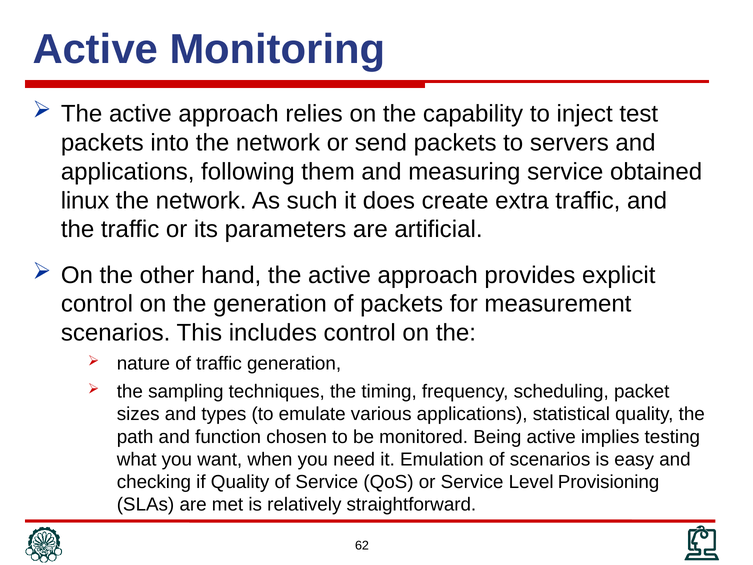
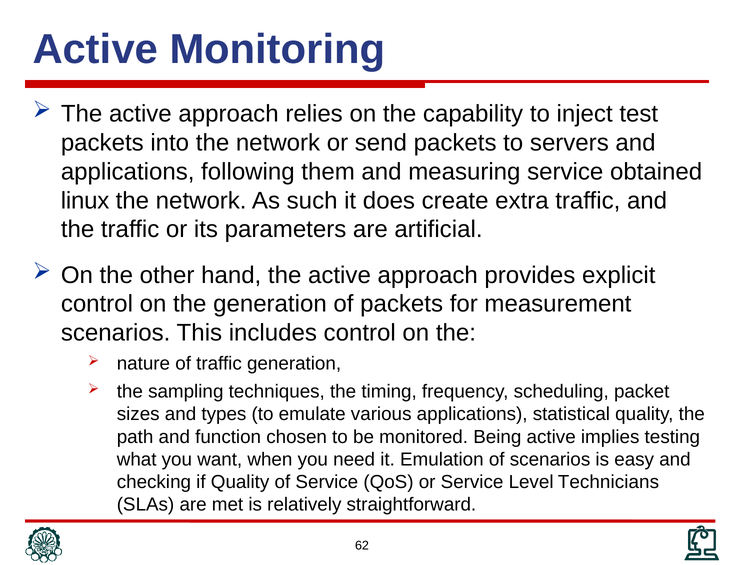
Provisioning: Provisioning -> Technicians
